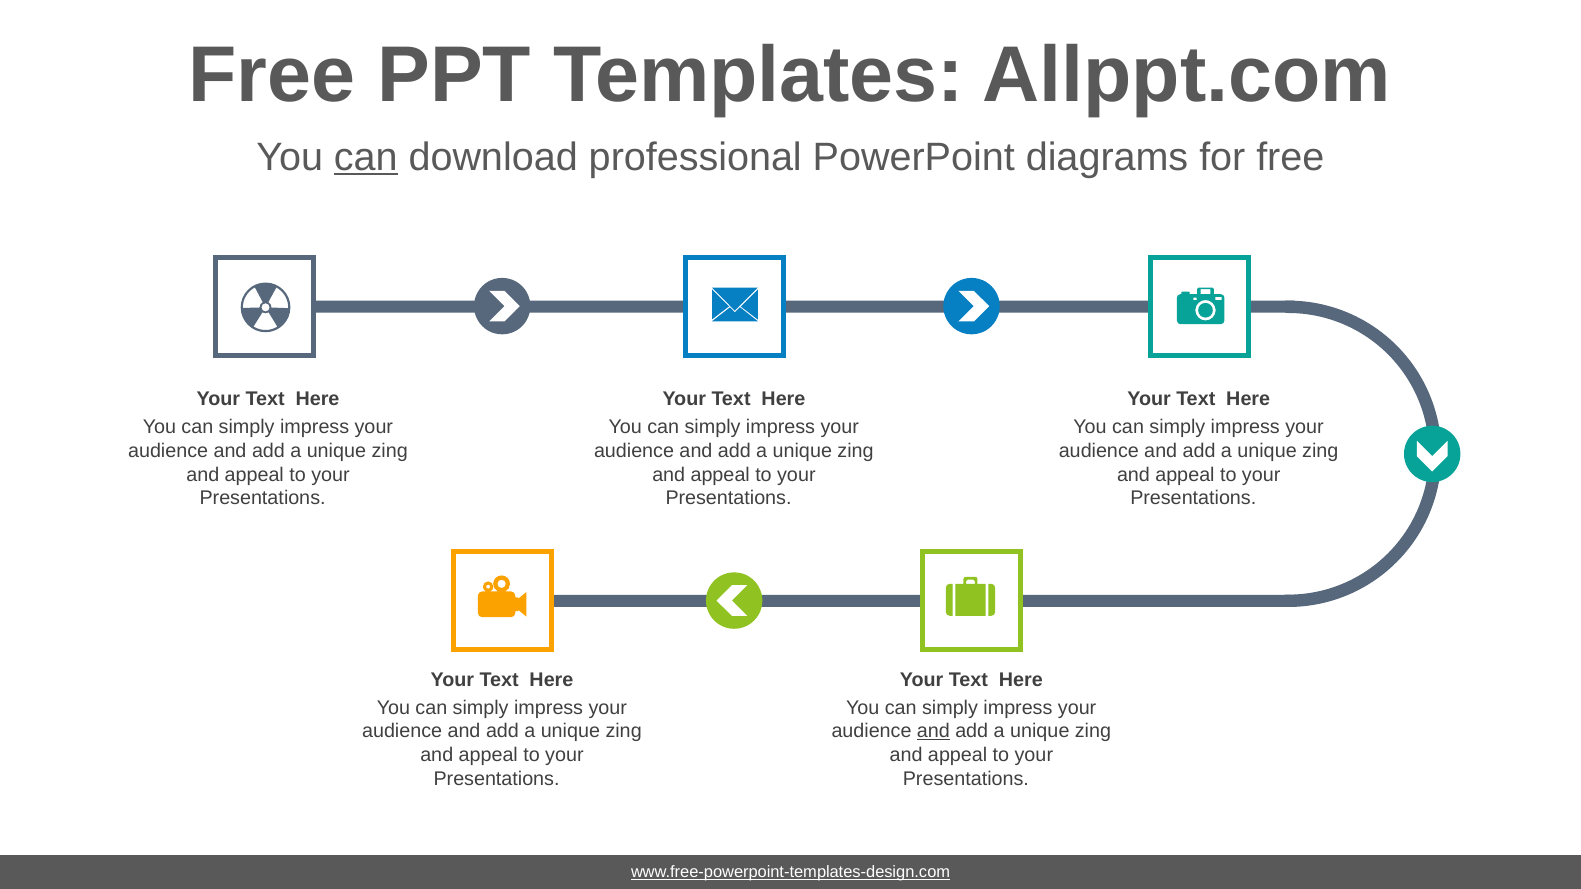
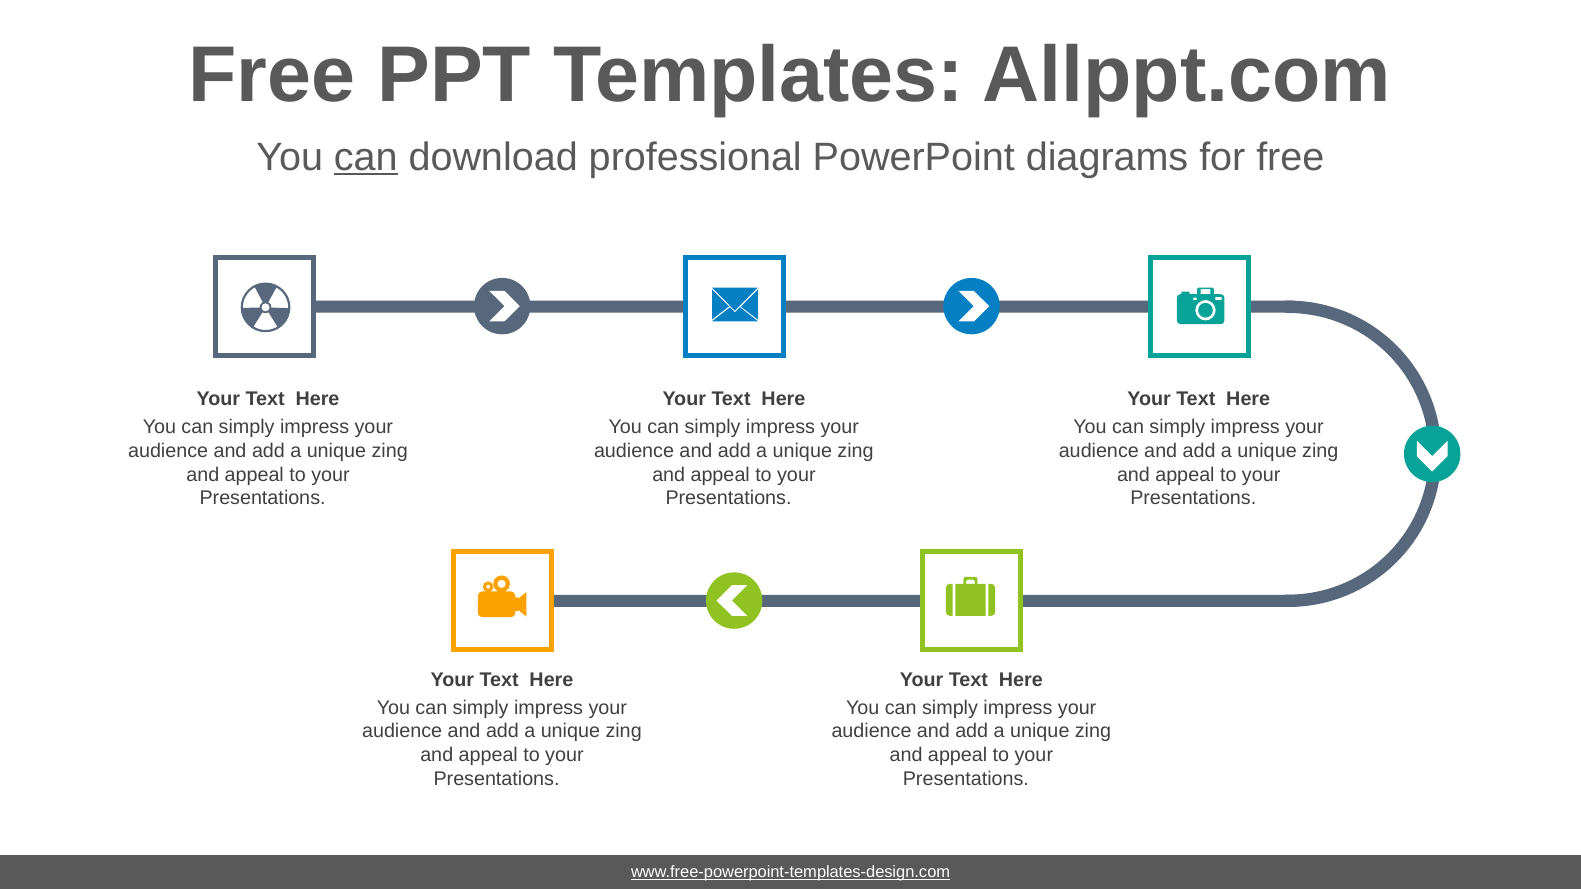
and at (933, 732) underline: present -> none
